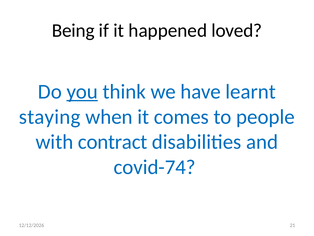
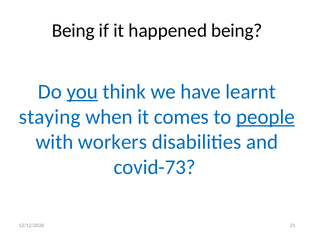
happened loved: loved -> being
people underline: none -> present
contract: contract -> workers
covid-74: covid-74 -> covid-73
